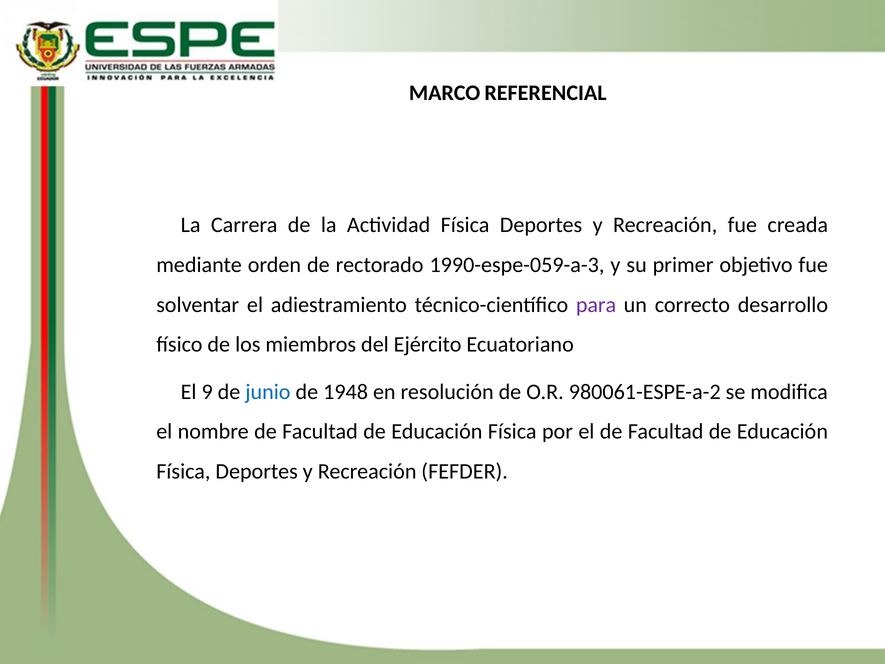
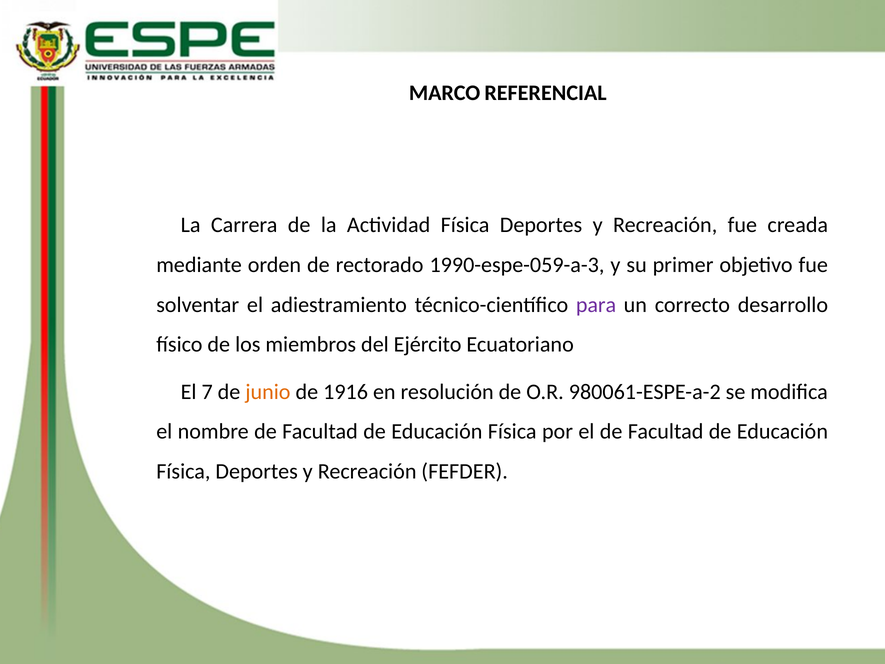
9: 9 -> 7
junio colour: blue -> orange
1948: 1948 -> 1916
